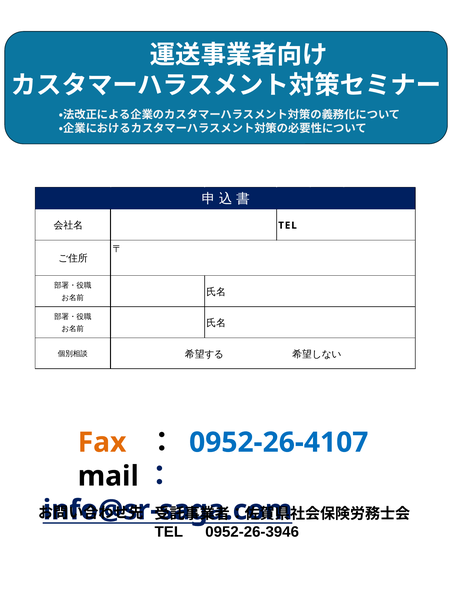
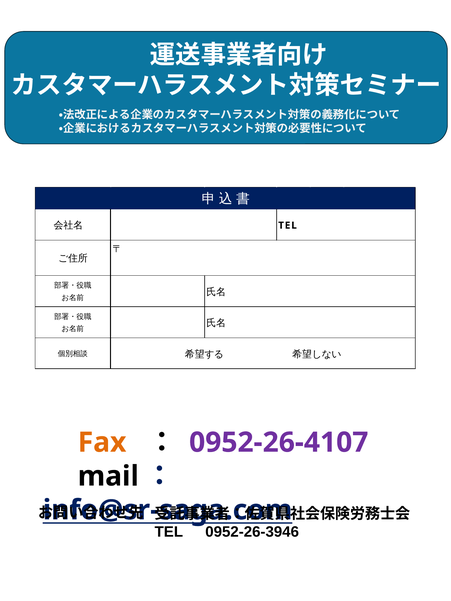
0952-26-4107 colour: blue -> purple
